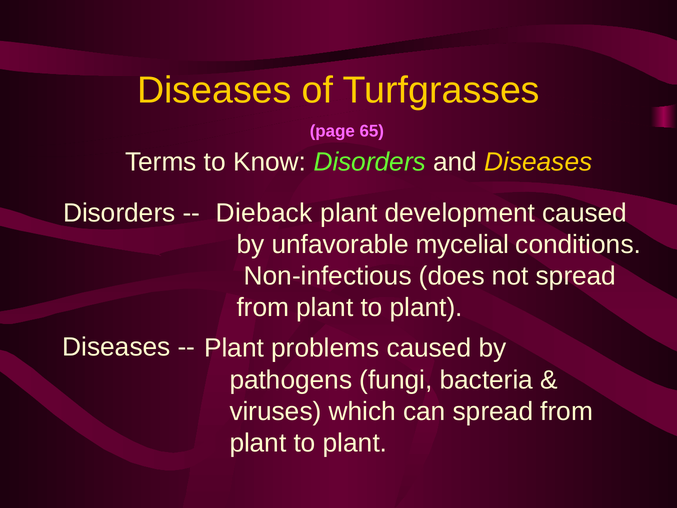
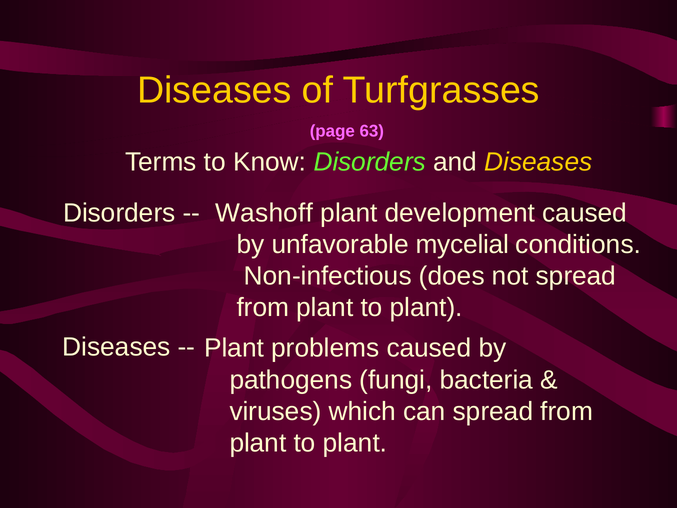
65: 65 -> 63
Dieback: Dieback -> Washoff
